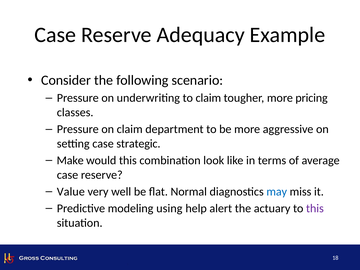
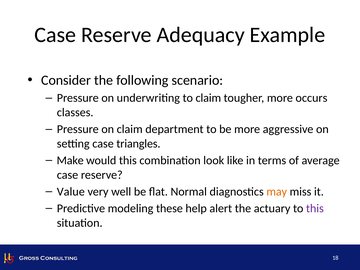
pricing: pricing -> occurs
strategic: strategic -> triangles
may colour: blue -> orange
using: using -> these
